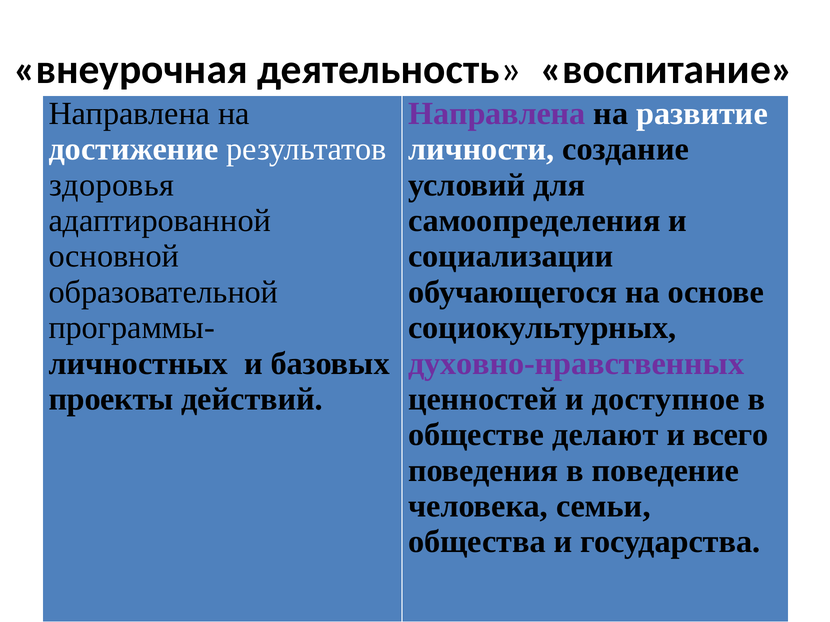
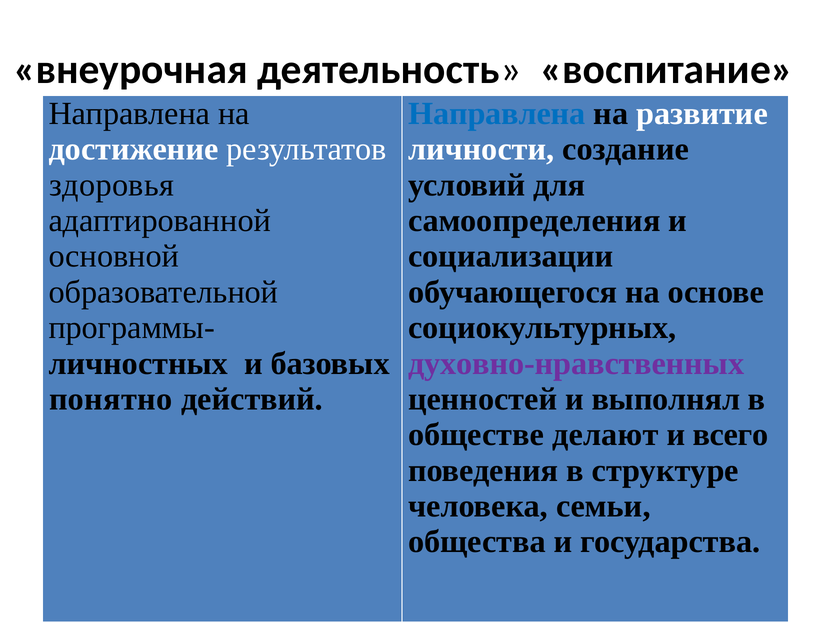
Направлена at (497, 114) colour: purple -> blue
проекты: проекты -> понятно
доступное: доступное -> выполнял
поведение: поведение -> структуре
